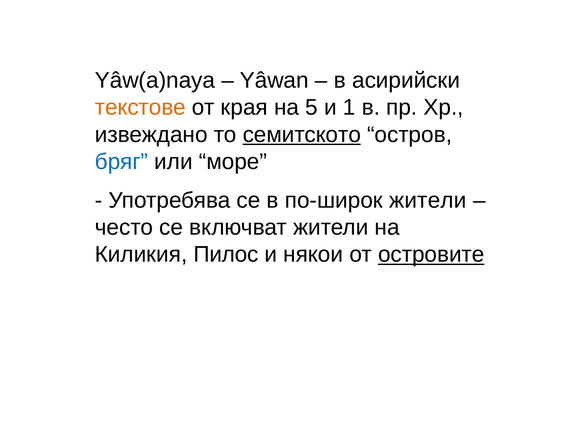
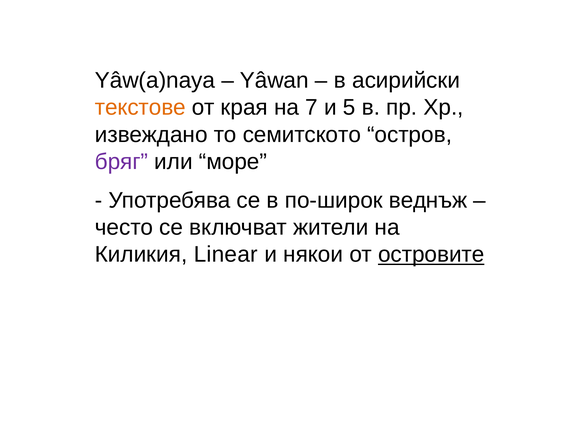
5: 5 -> 7
1: 1 -> 5
семитското underline: present -> none
бряг colour: blue -> purple
по-широк жители: жители -> веднъж
Пилос: Пилос -> Linear
